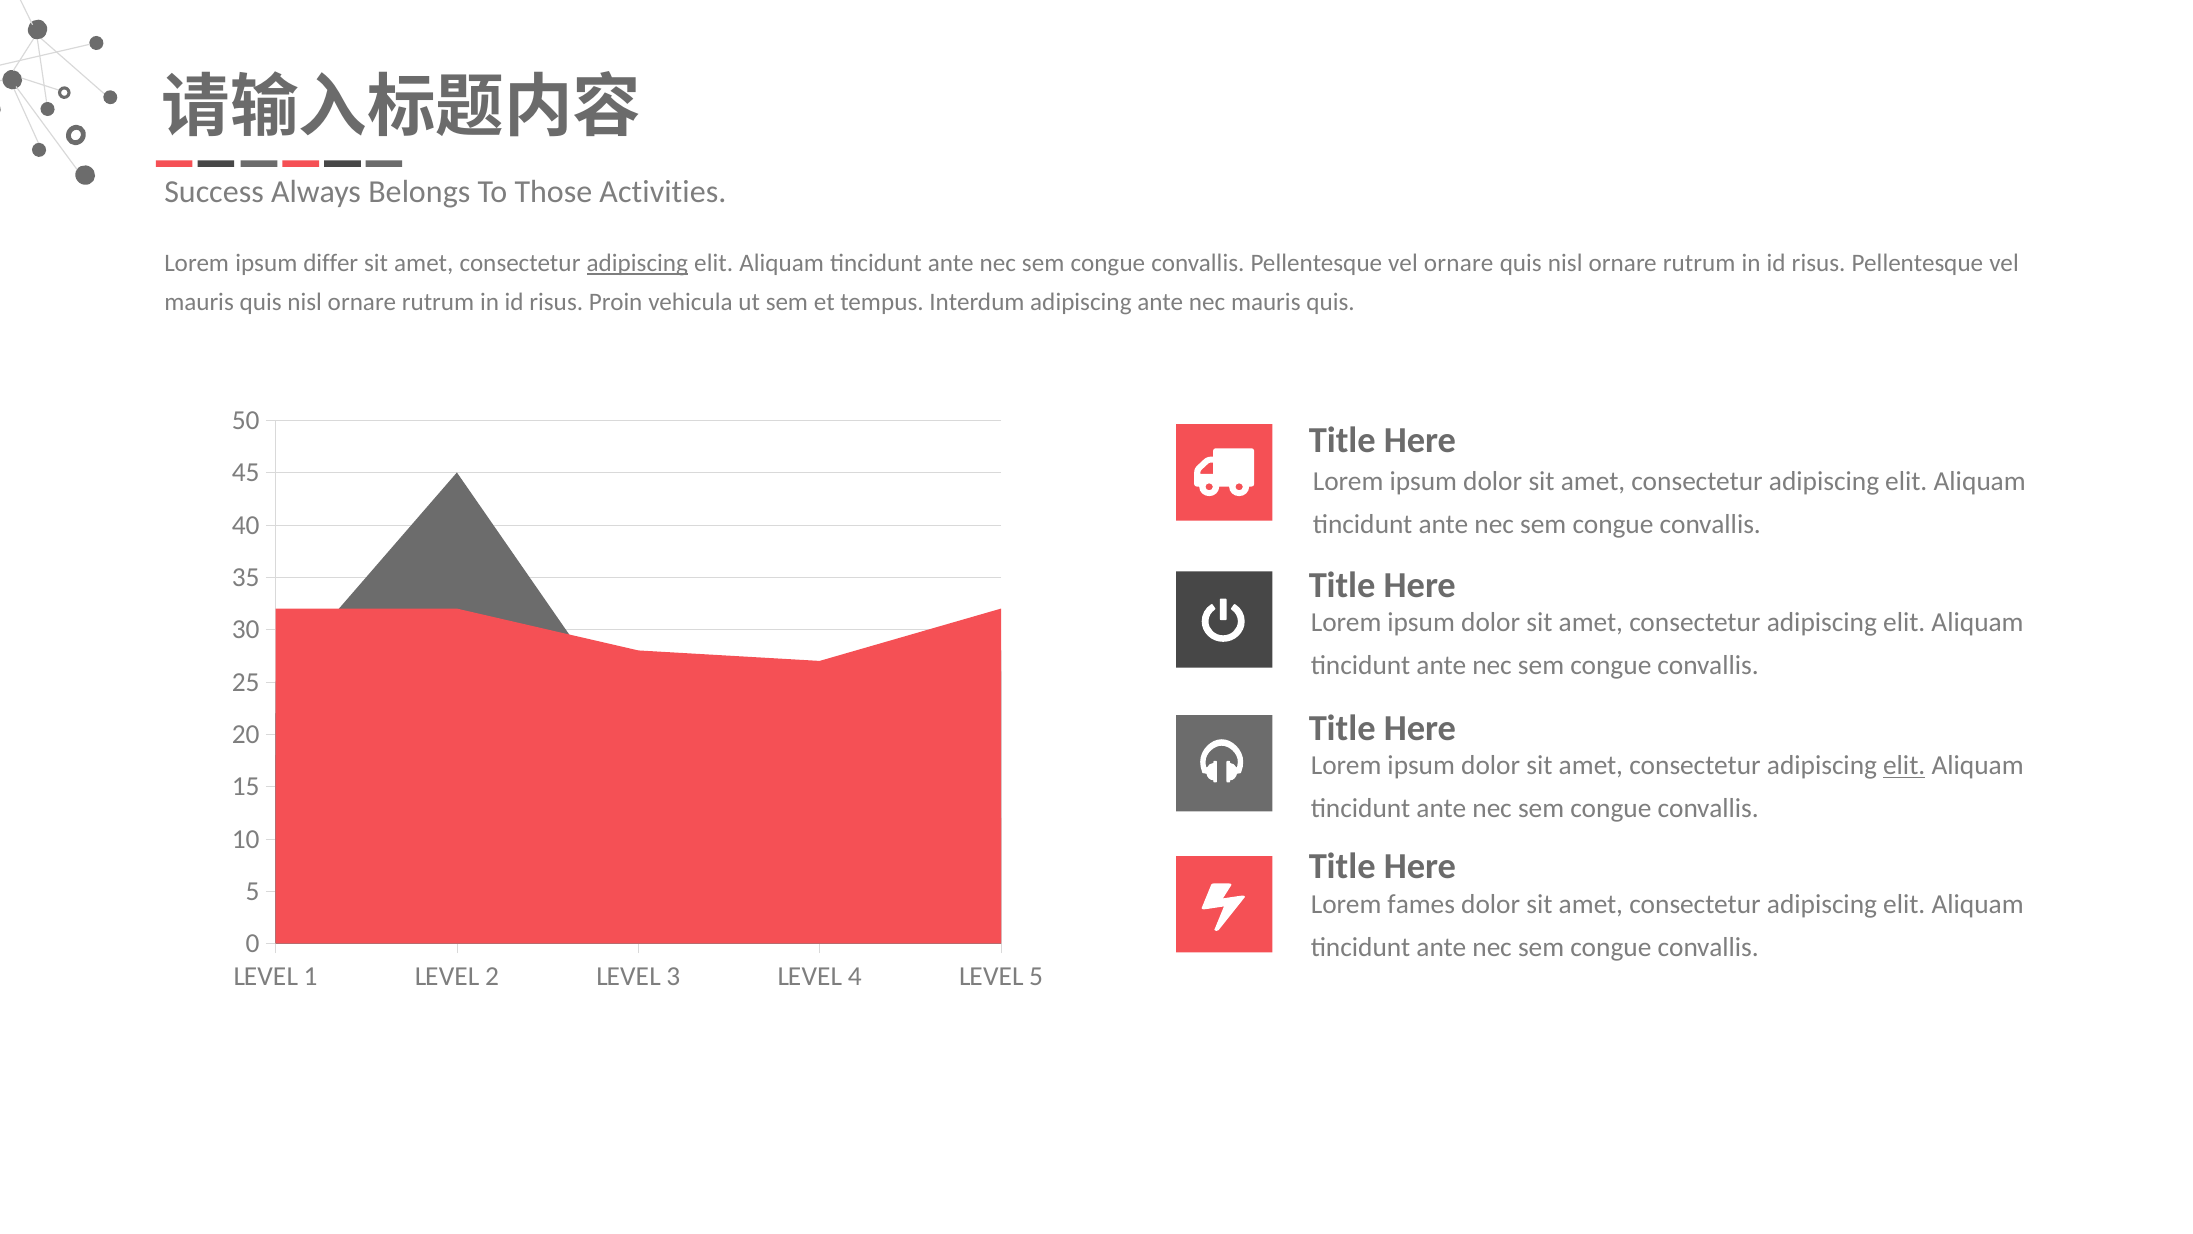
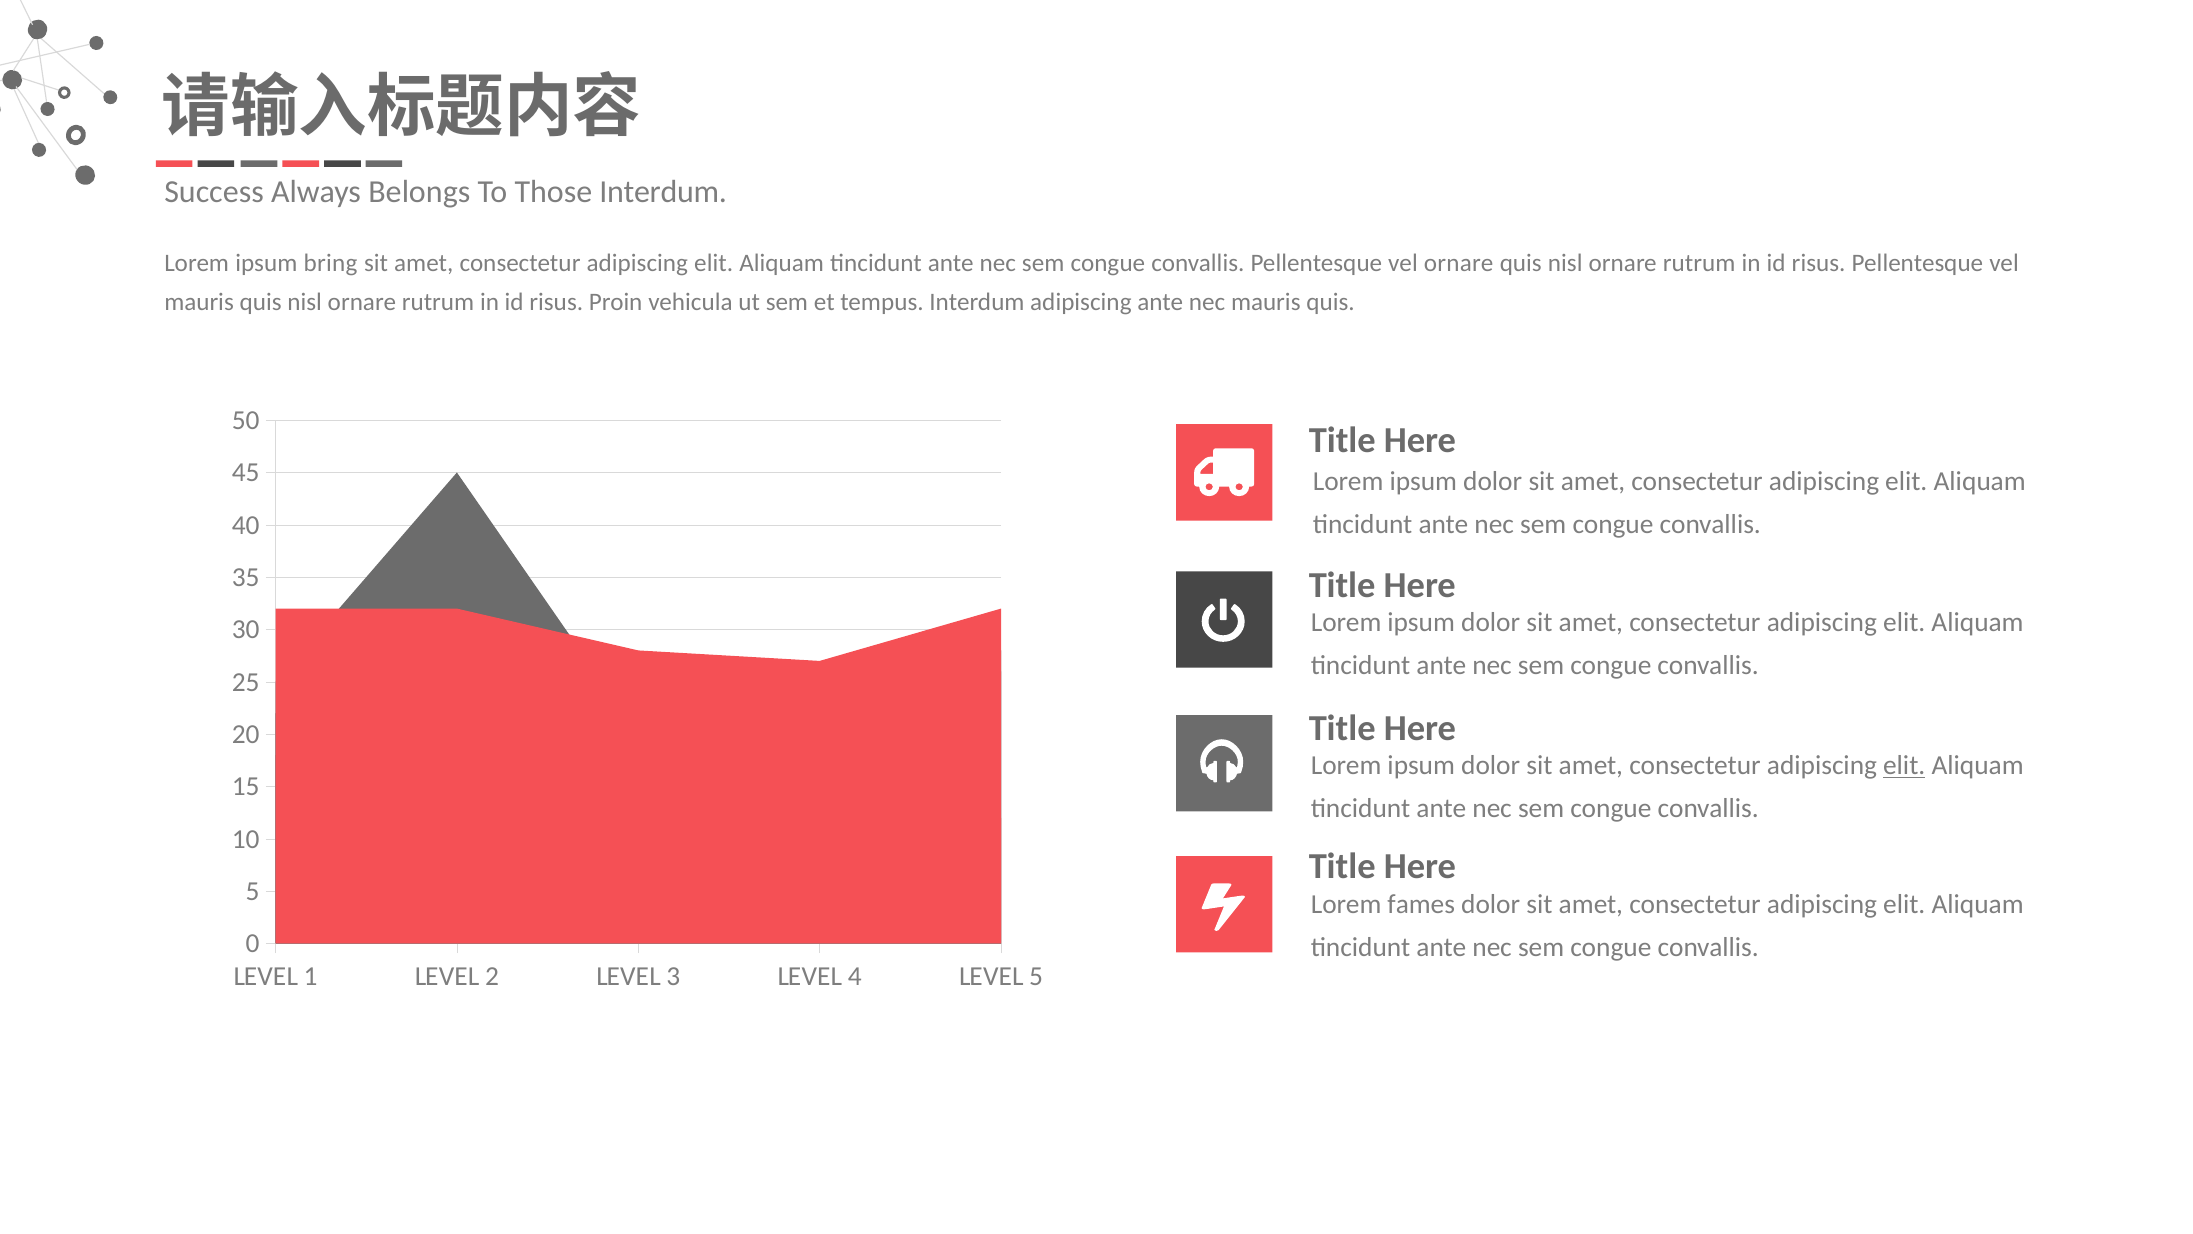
Those Activities: Activities -> Interdum
differ: differ -> bring
adipiscing at (637, 263) underline: present -> none
